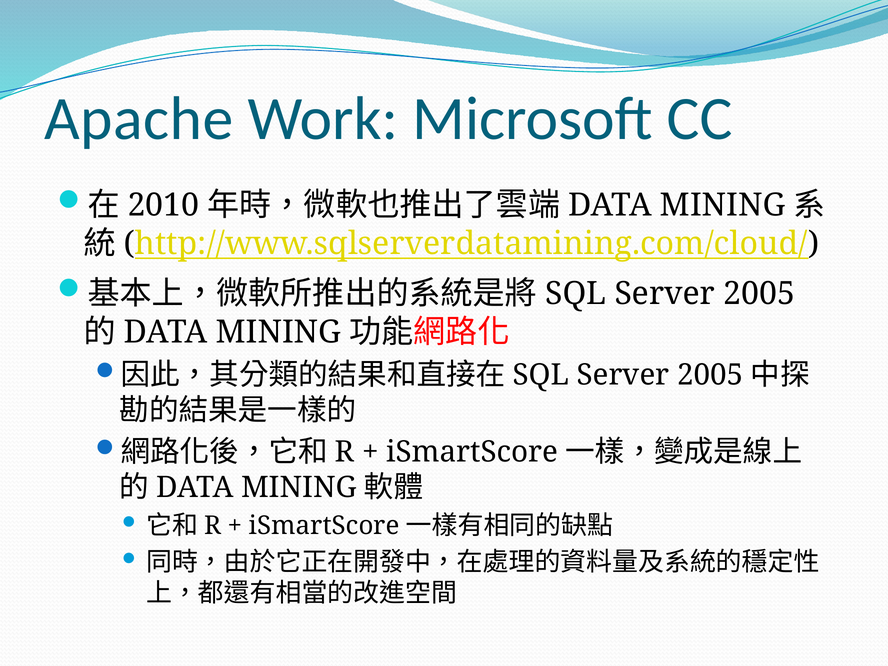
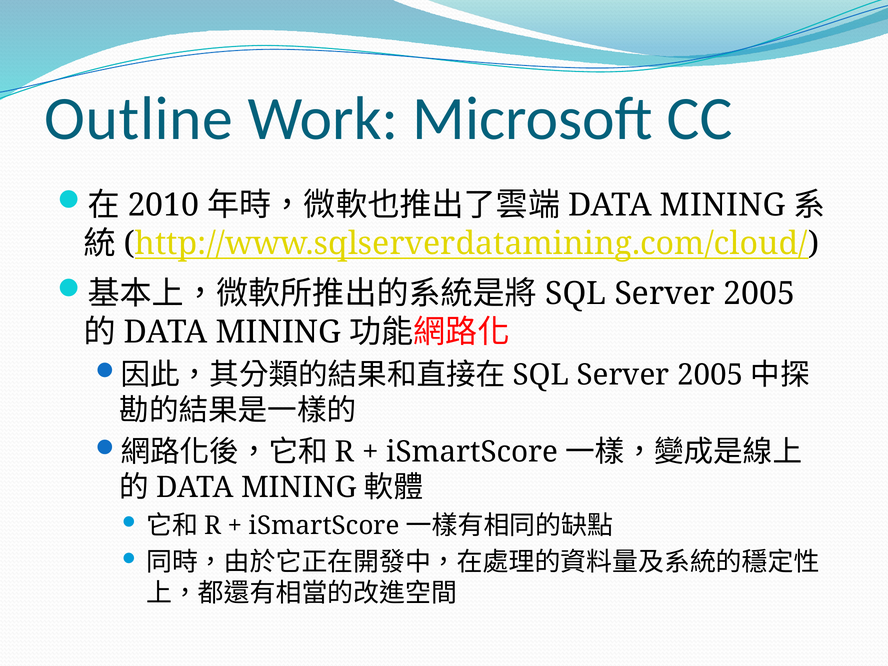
Apache: Apache -> Outline
